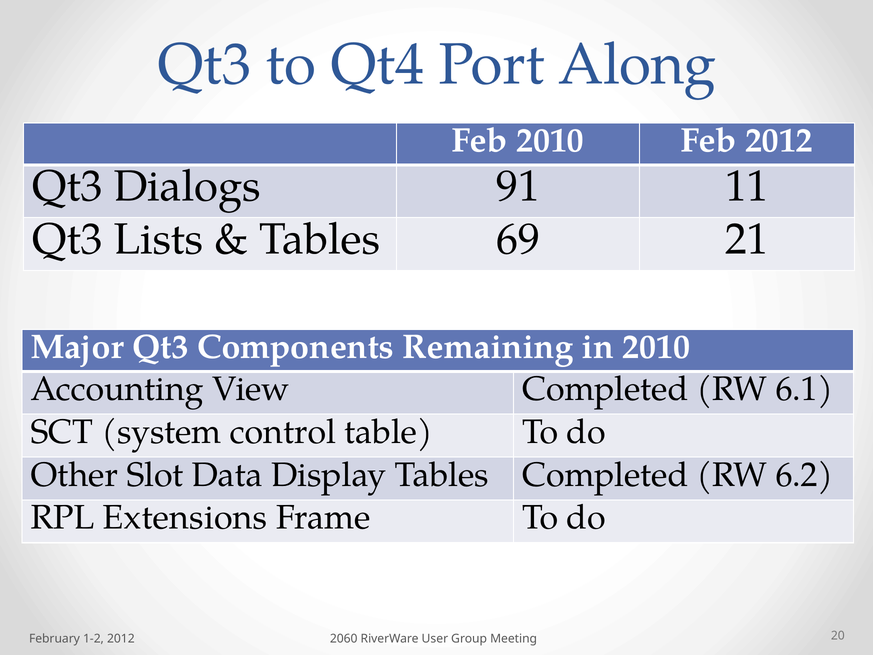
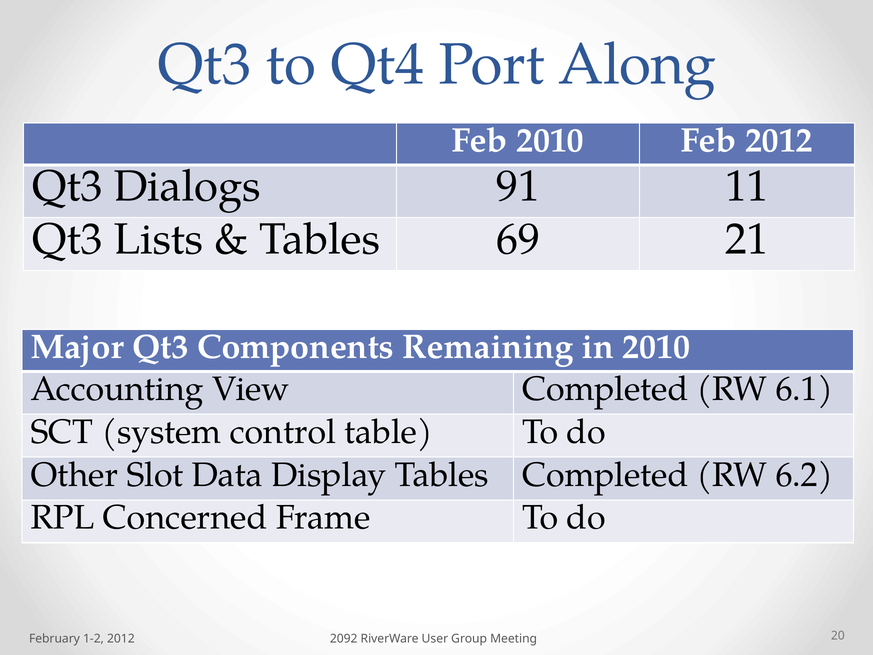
Extensions: Extensions -> Concerned
2060: 2060 -> 2092
